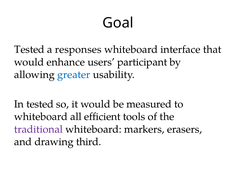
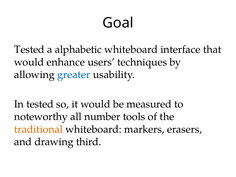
responses: responses -> alphabetic
participant: participant -> techniques
whiteboard at (41, 117): whiteboard -> noteworthy
efficient: efficient -> number
traditional colour: purple -> orange
